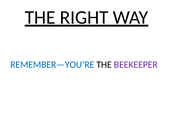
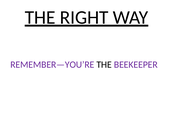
REMEMBER—YOU’RE colour: blue -> purple
